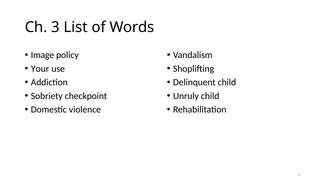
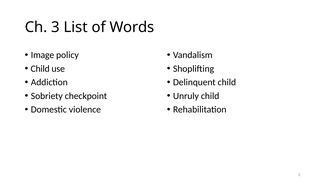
Your at (40, 69): Your -> Child
